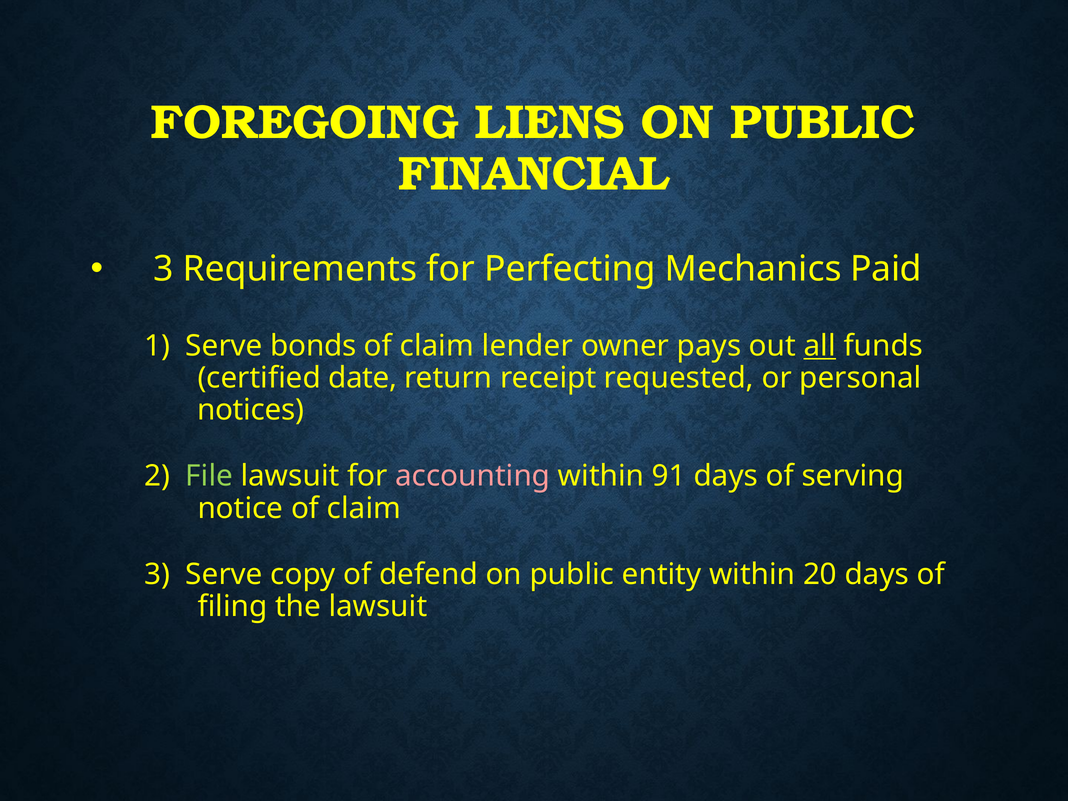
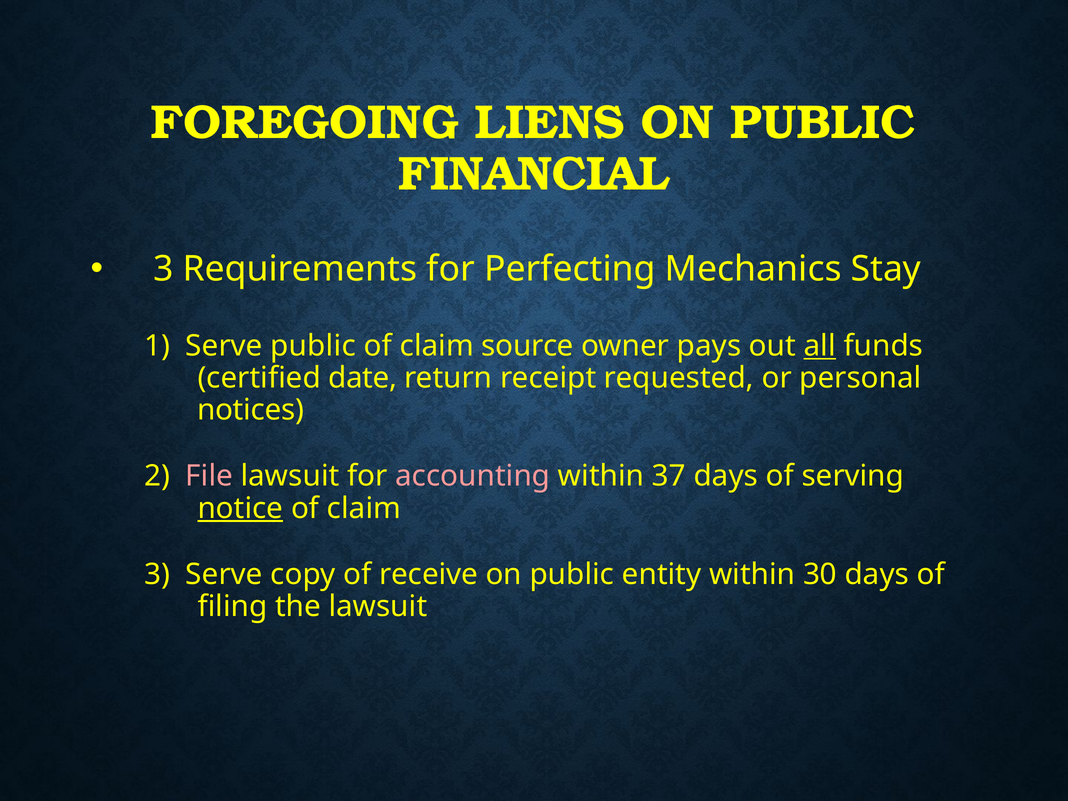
Paid: Paid -> Stay
Serve bonds: bonds -> public
lender: lender -> source
File colour: light green -> pink
91: 91 -> 37
notice underline: none -> present
defend: defend -> receive
20: 20 -> 30
